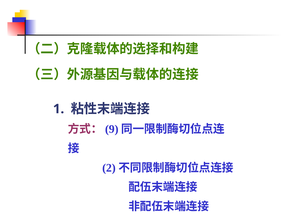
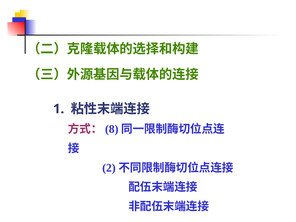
9: 9 -> 8
